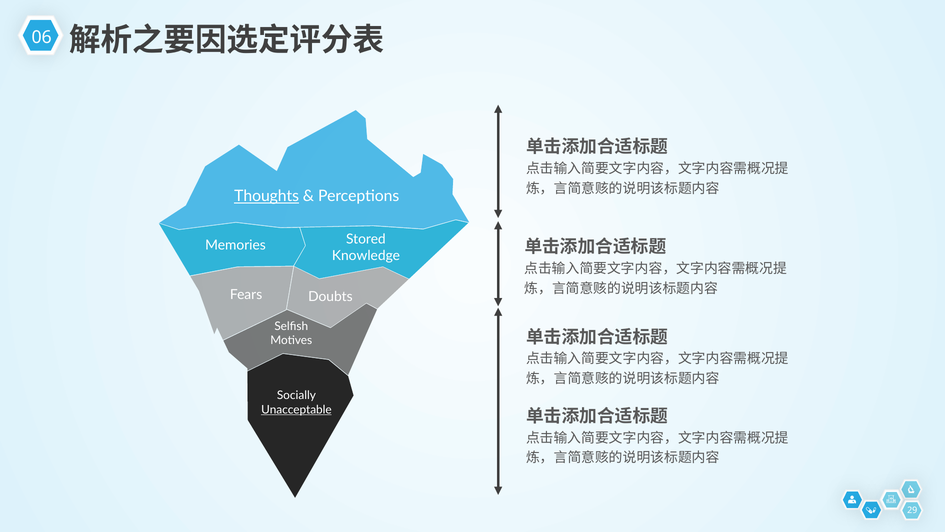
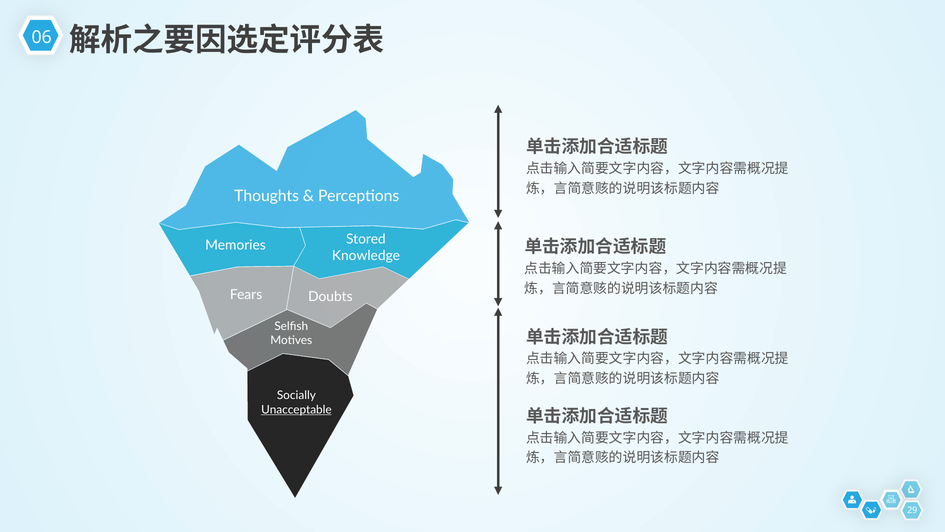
Thoughts underline: present -> none
